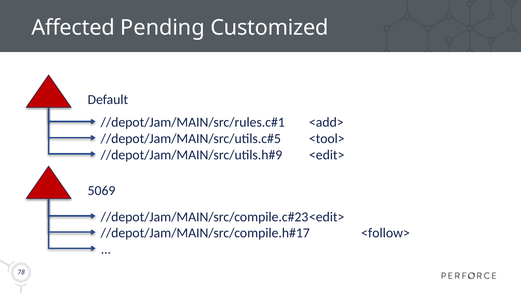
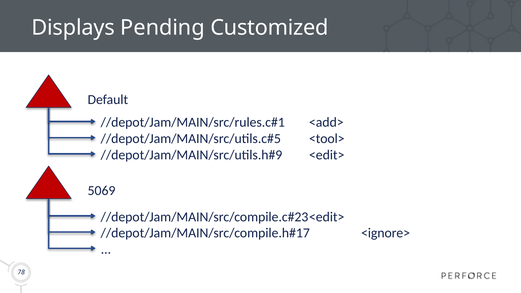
Affected: Affected -> Displays
<follow>: <follow> -> <ignore>
